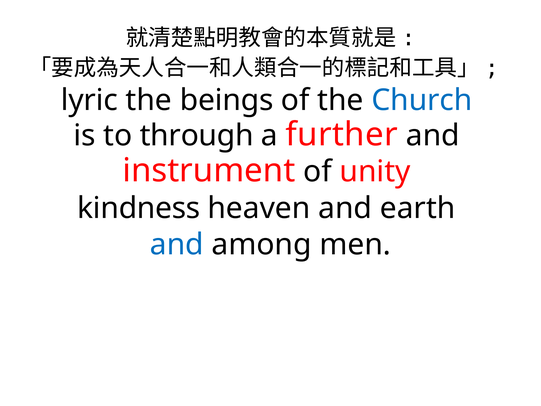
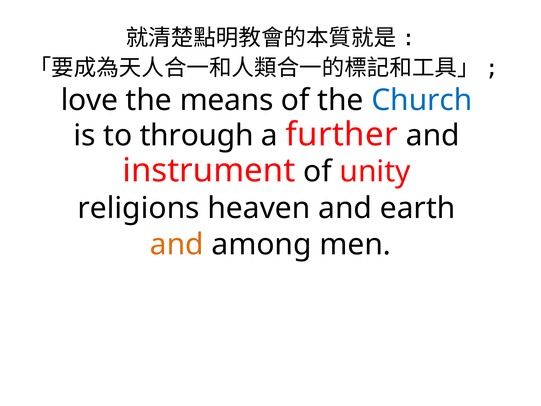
lyric: lyric -> love
beings: beings -> means
kindness: kindness -> religions
and at (177, 244) colour: blue -> orange
